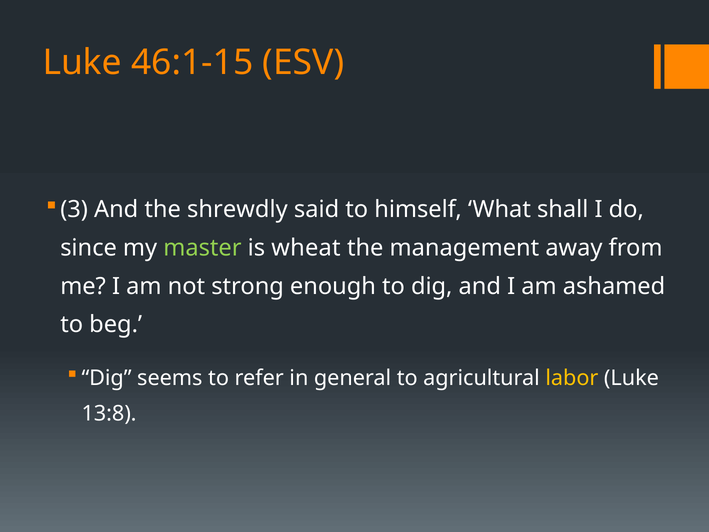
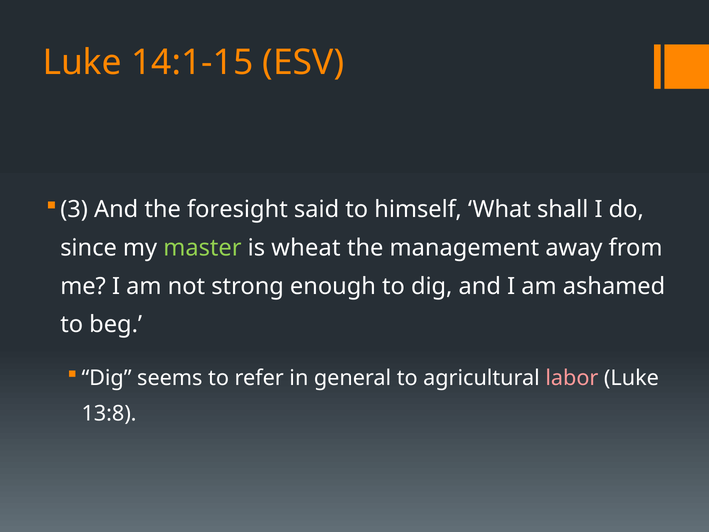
46:1-15: 46:1-15 -> 14:1-15
shrewdly: shrewdly -> foresight
labor colour: yellow -> pink
